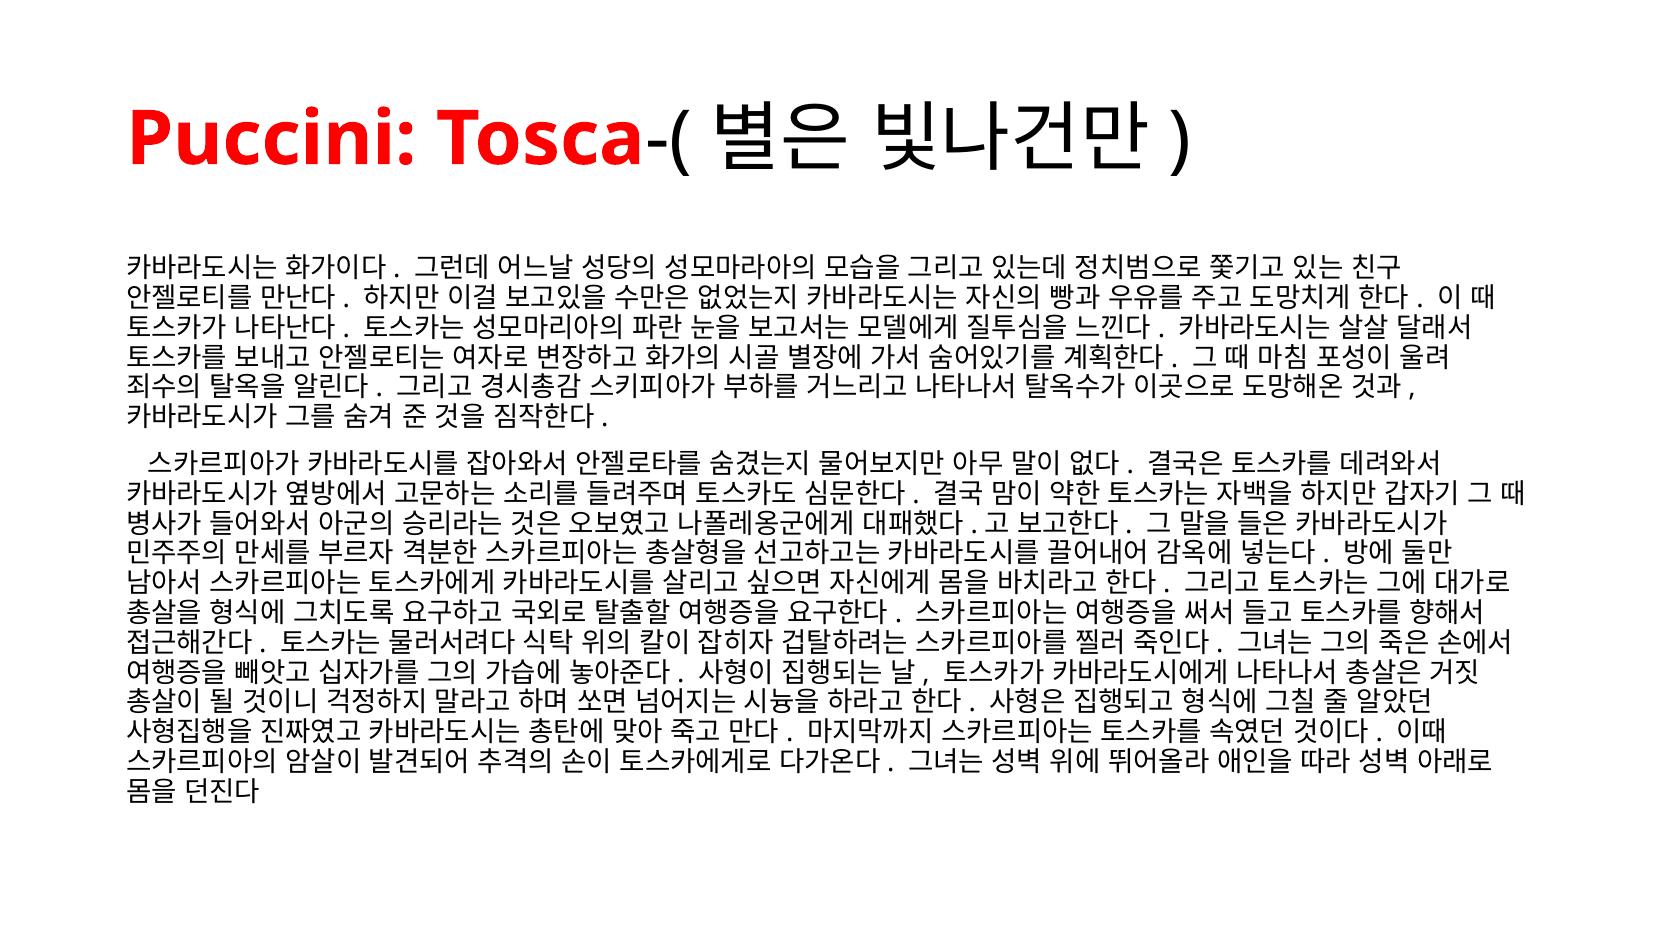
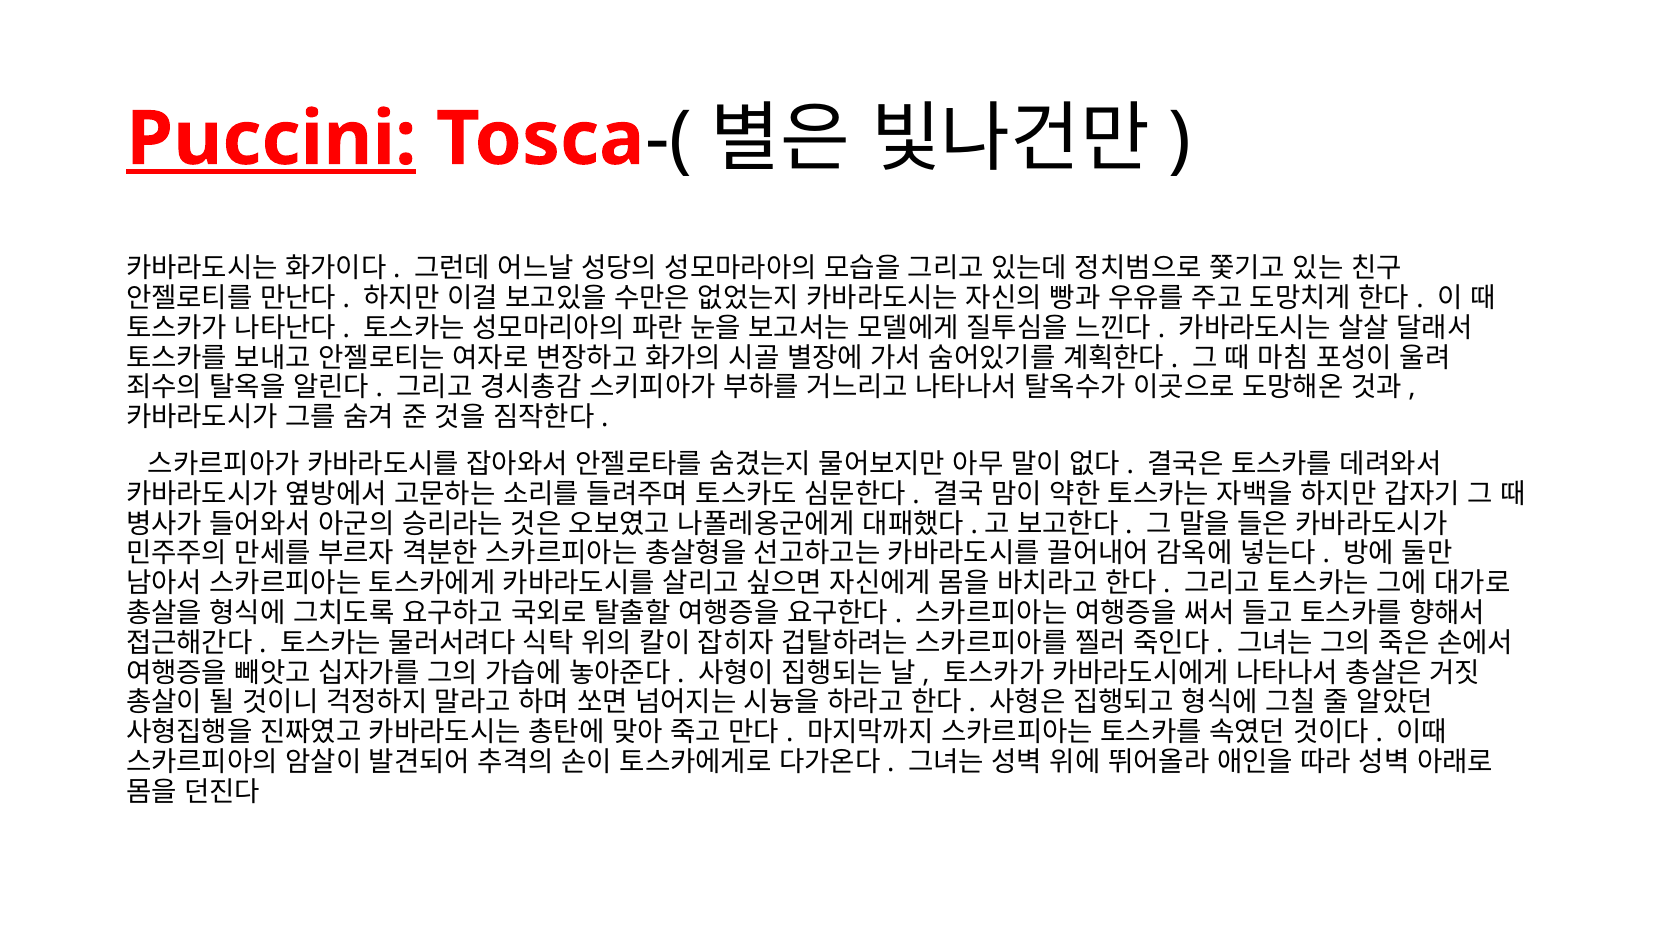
Puccini underline: none -> present
